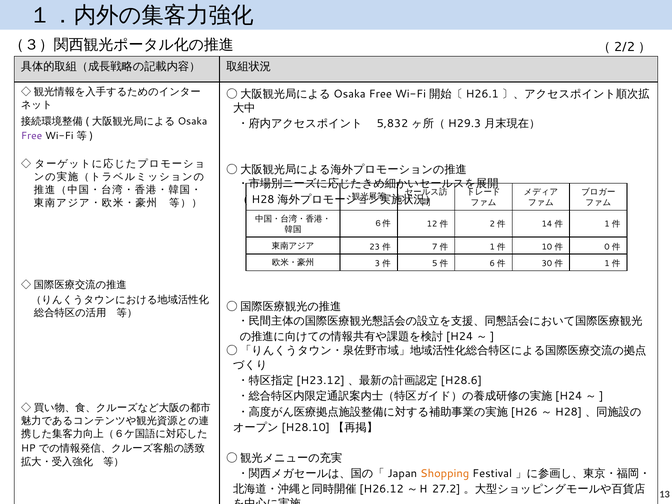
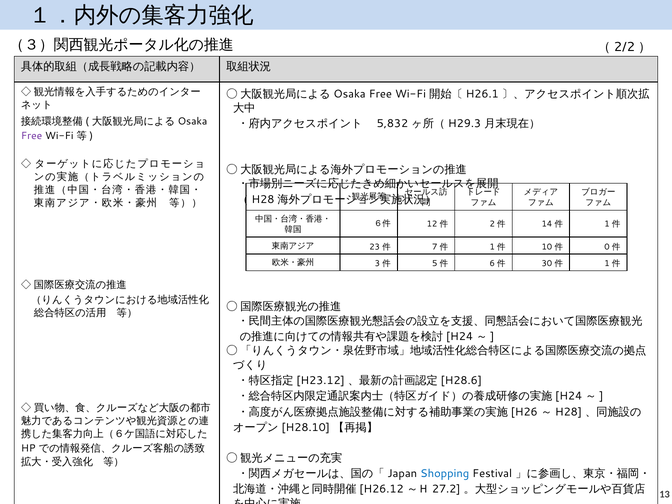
Shopping colour: orange -> blue
